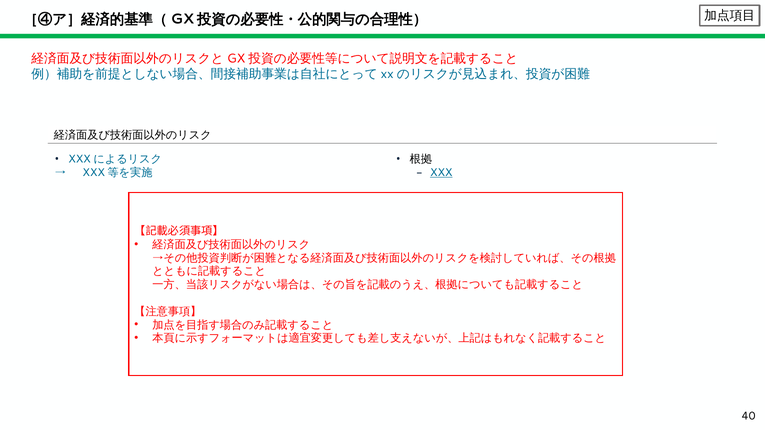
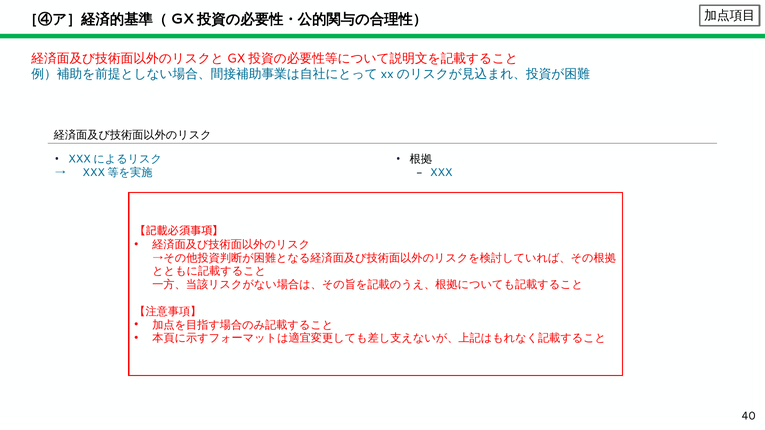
XXX underline: present -> none
